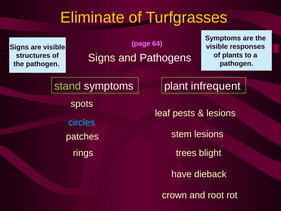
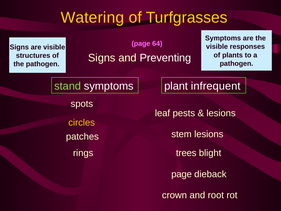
Eliminate: Eliminate -> Watering
Pathogens: Pathogens -> Preventing
circles colour: light blue -> yellow
have at (181, 174): have -> page
